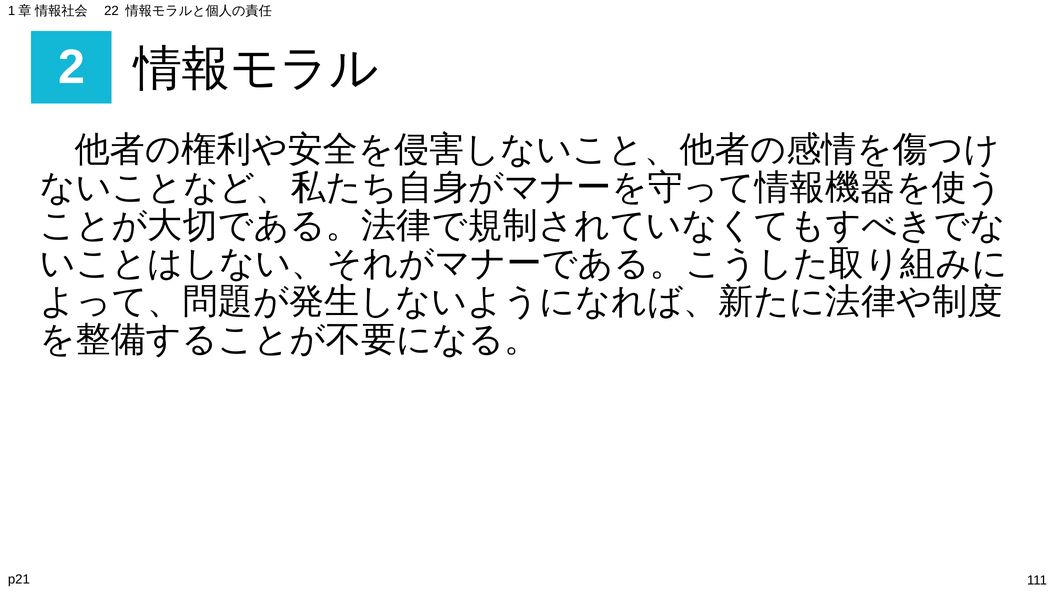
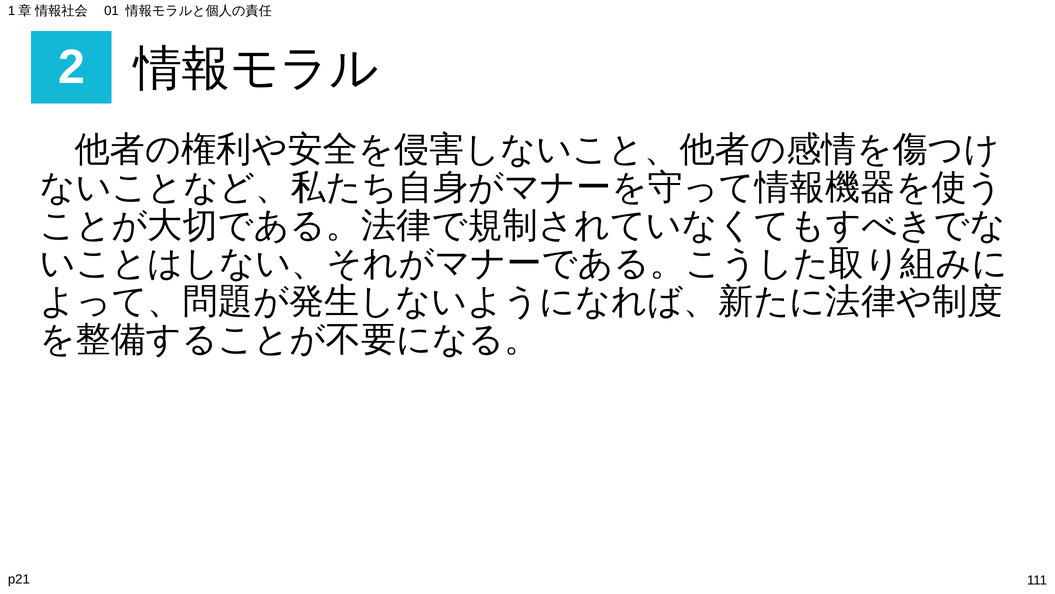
22: 22 -> 01
